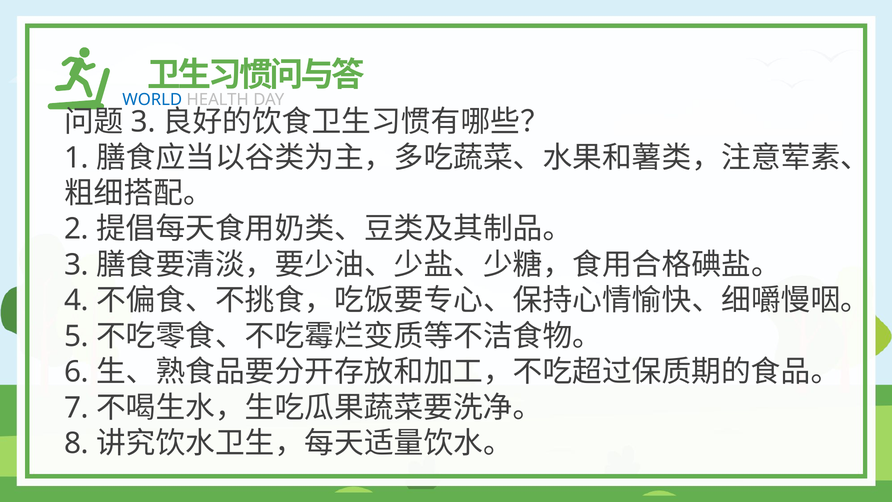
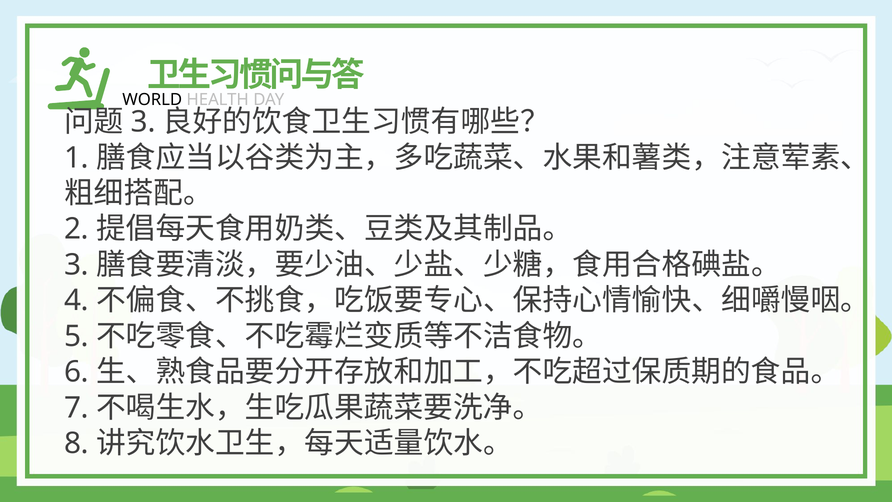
WORLD colour: blue -> black
